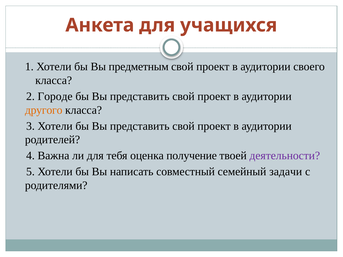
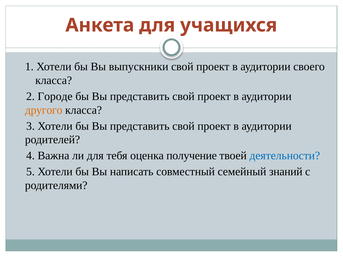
предметным: предметным -> выпускники
деятельности colour: purple -> blue
задачи: задачи -> знаний
